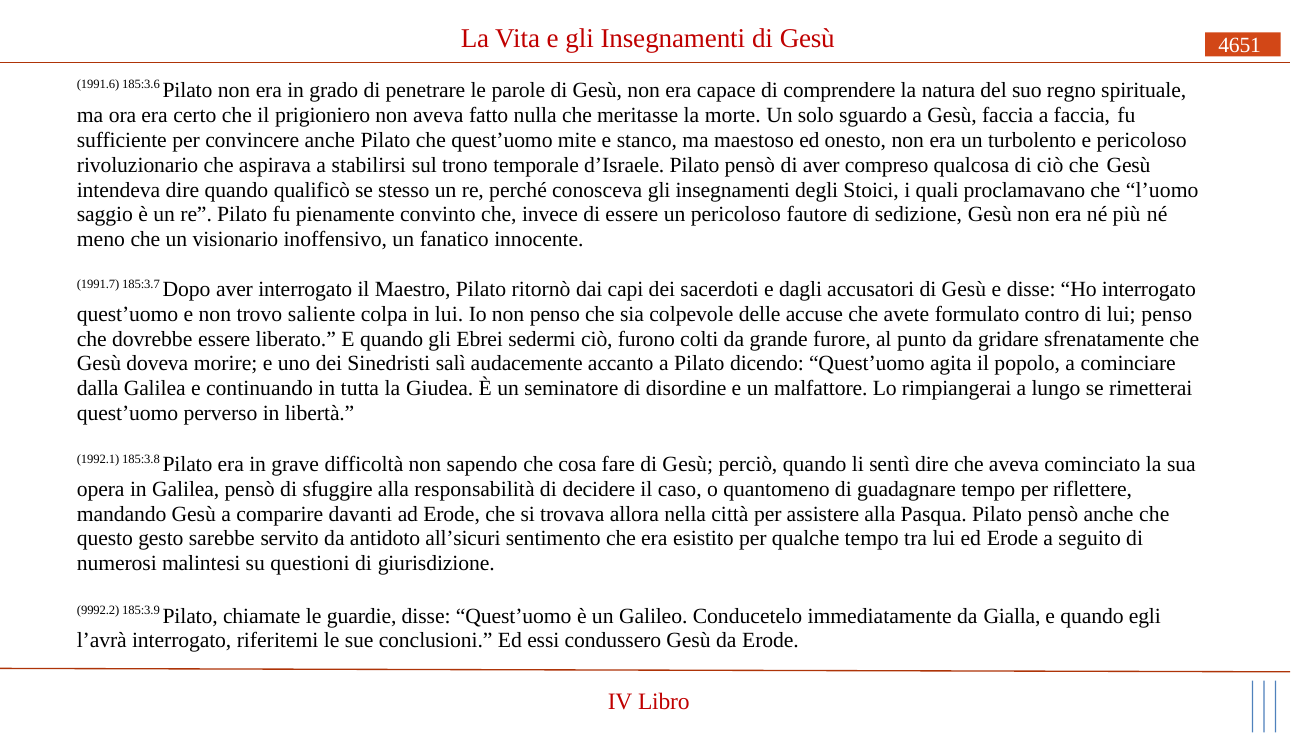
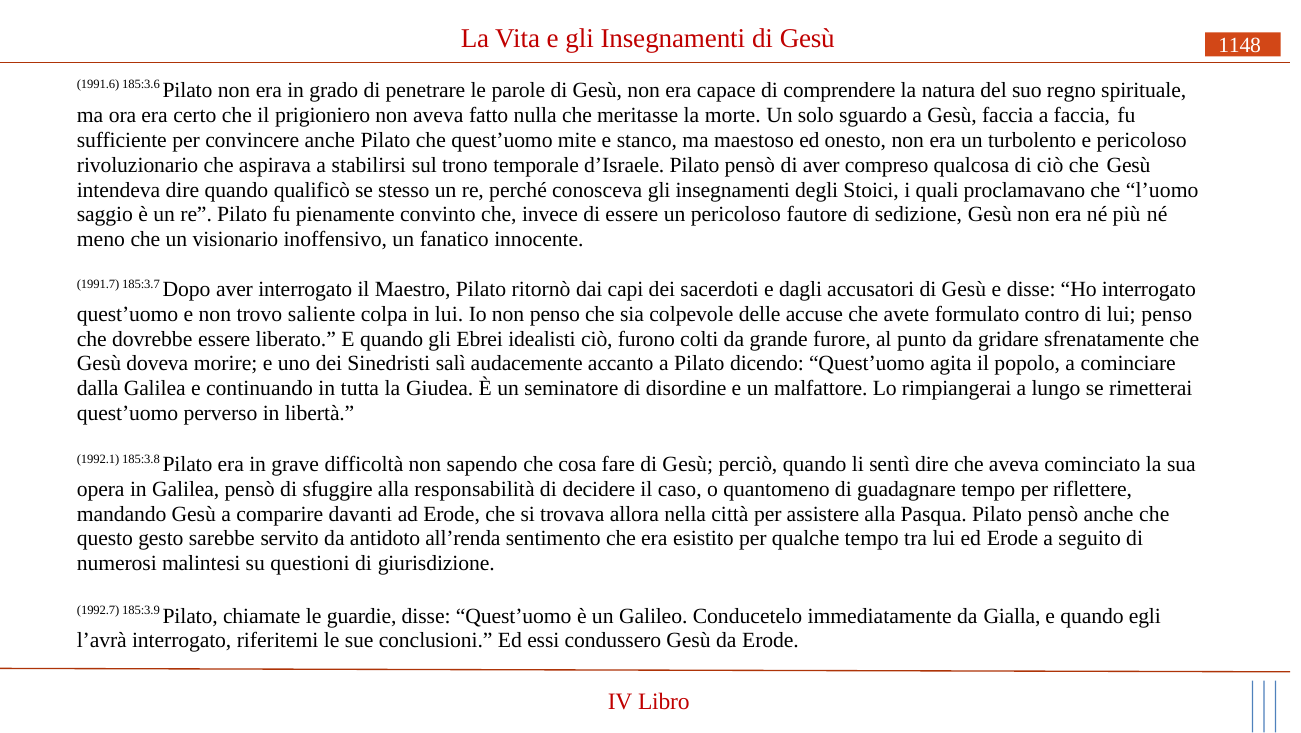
4651: 4651 -> 1148
sedermi: sedermi -> idealisti
all’sicuri: all’sicuri -> all’renda
9992.2: 9992.2 -> 1992.7
